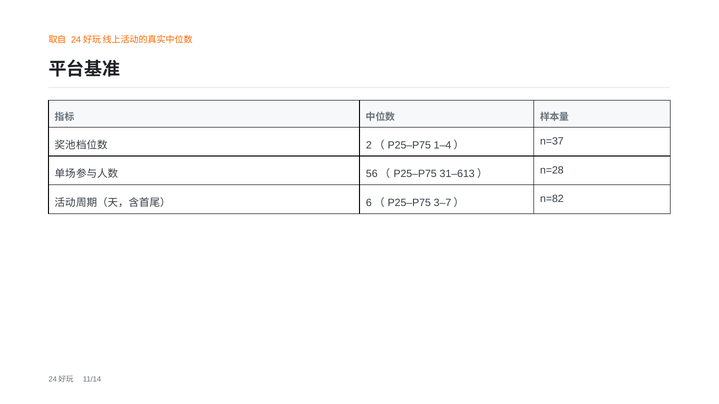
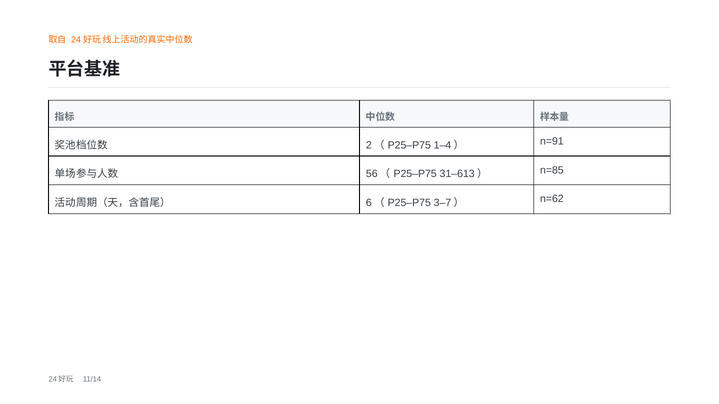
n=37: n=37 -> n=91
n=28: n=28 -> n=85
n=82: n=82 -> n=62
